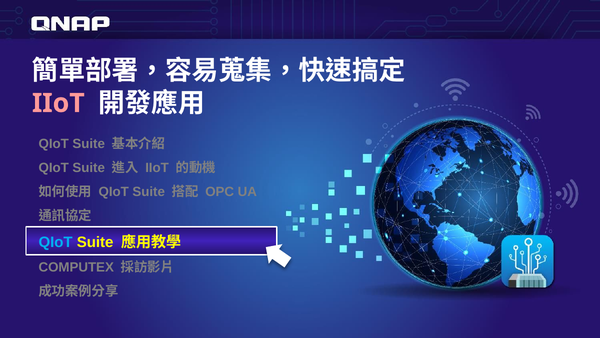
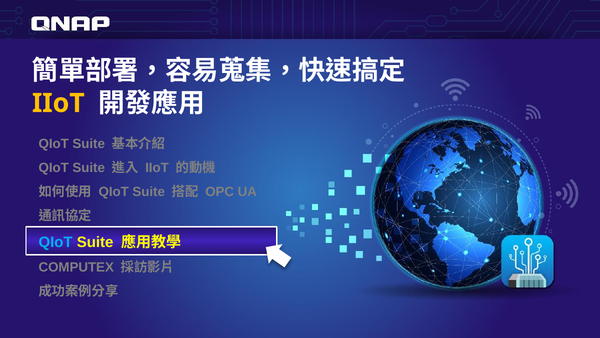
IIoT at (58, 103) colour: pink -> yellow
